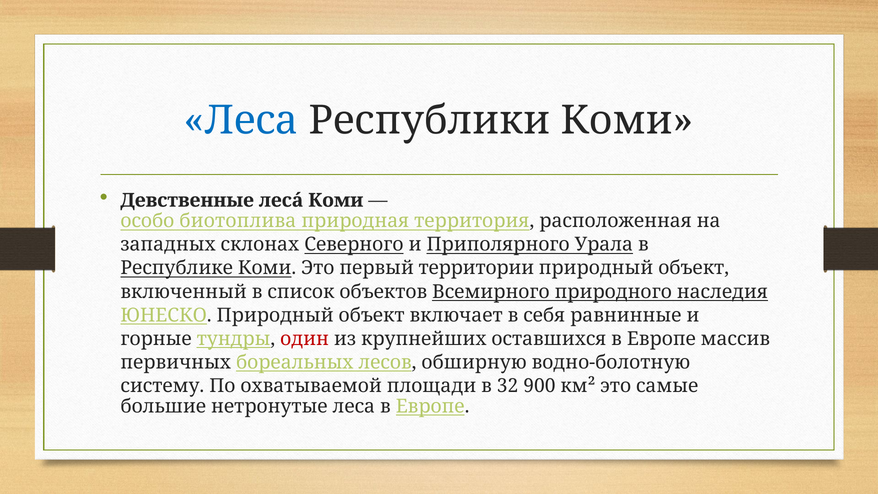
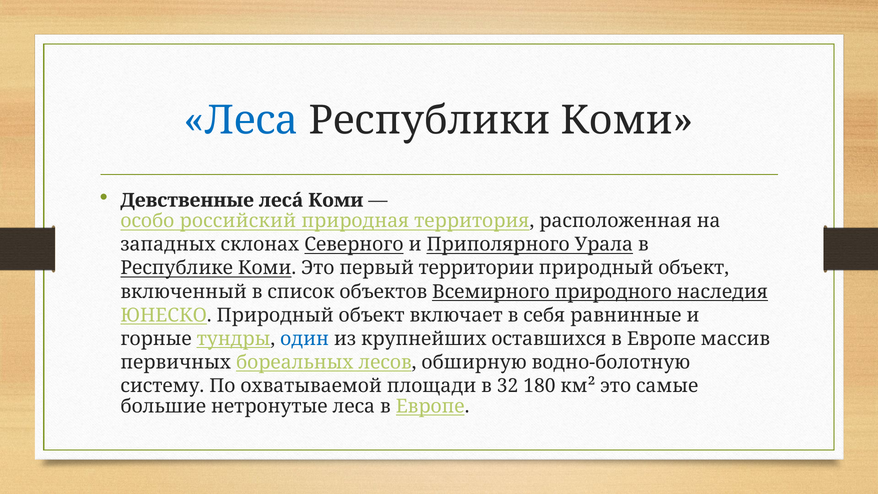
биотоплива: биотоплива -> российский
один colour: red -> blue
900: 900 -> 180
